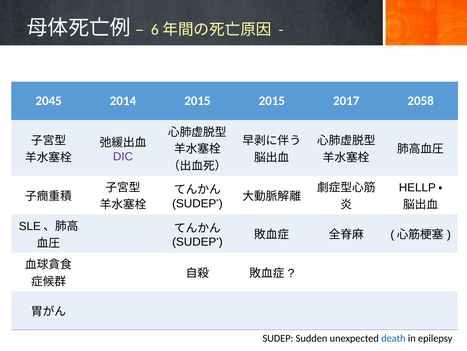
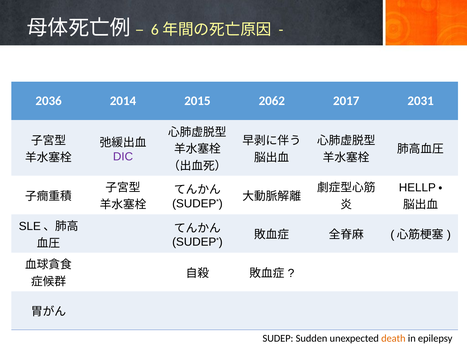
2045: 2045 -> 2036
2015 2015: 2015 -> 2062
2058: 2058 -> 2031
death colour: blue -> orange
